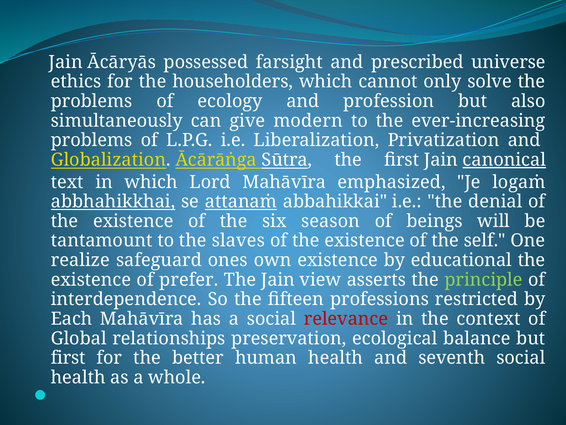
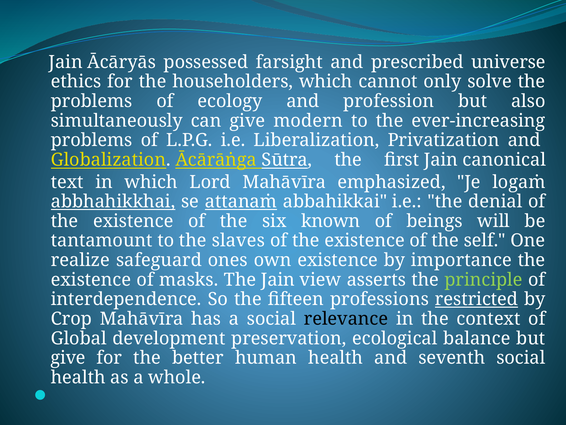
canonical underline: present -> none
season: season -> known
educational: educational -> importance
prefer: prefer -> masks
restricted underline: none -> present
Each: Each -> Crop
relevance colour: red -> black
relationships: relationships -> development
first at (68, 358): first -> give
